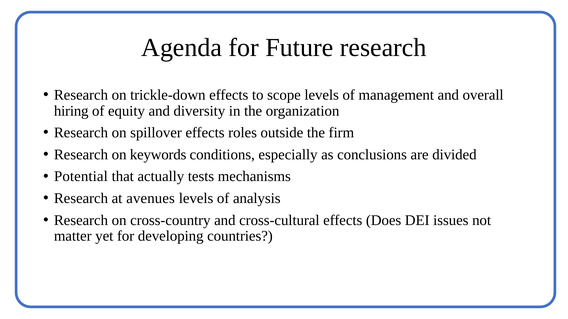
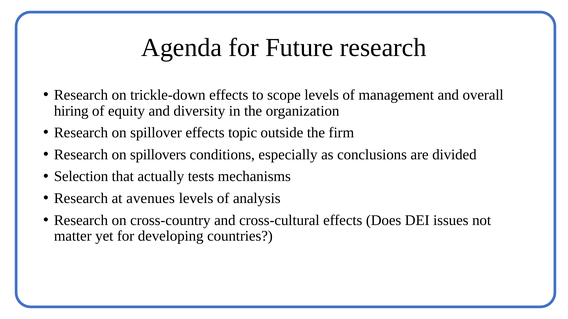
roles: roles -> topic
keywords: keywords -> spillovers
Potential: Potential -> Selection
